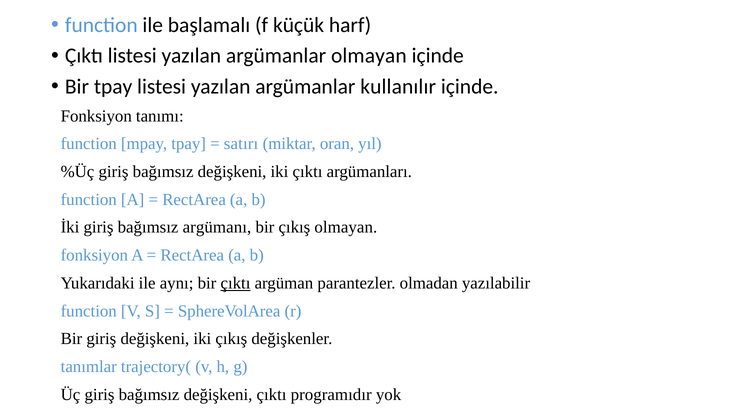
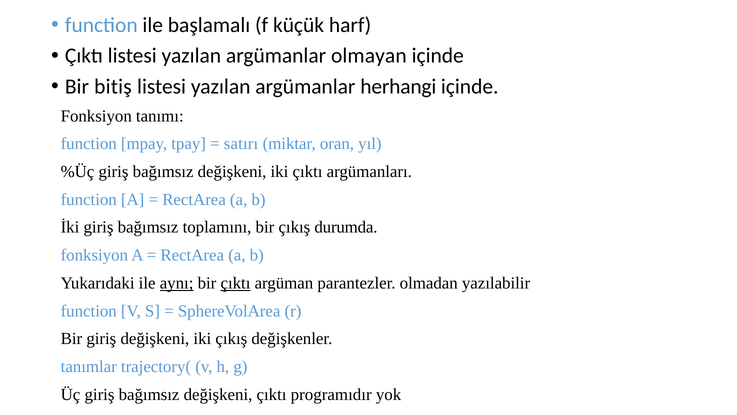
Bir tpay: tpay -> bitiş
kullanılır: kullanılır -> herhangi
argümanı: argümanı -> toplamını
çıkış olmayan: olmayan -> durumda
aynı underline: none -> present
